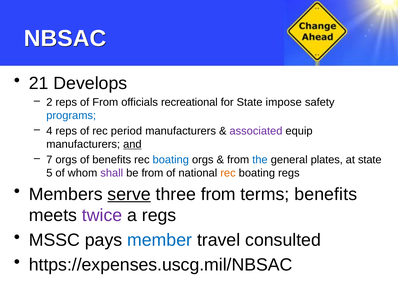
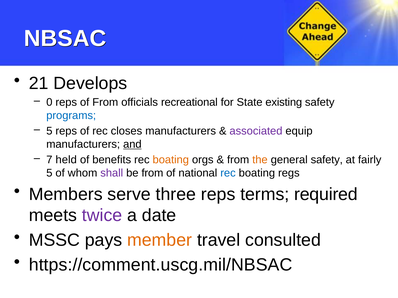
2: 2 -> 0
impose: impose -> existing
4 at (49, 131): 4 -> 5
period: period -> closes
7 orgs: orgs -> held
boating at (171, 160) colour: blue -> orange
the colour: blue -> orange
general plates: plates -> safety
at state: state -> fairly
rec at (228, 173) colour: orange -> blue
serve underline: present -> none
three from: from -> reps
terms benefits: benefits -> required
a regs: regs -> date
member colour: blue -> orange
https://expenses.uscg.mil/NBSAC: https://expenses.uscg.mil/NBSAC -> https://comment.uscg.mil/NBSAC
